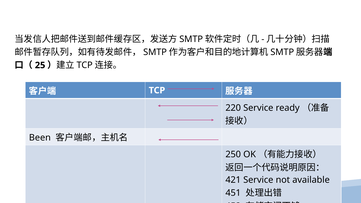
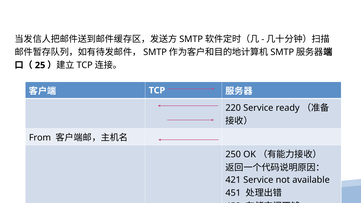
Been: Been -> From
